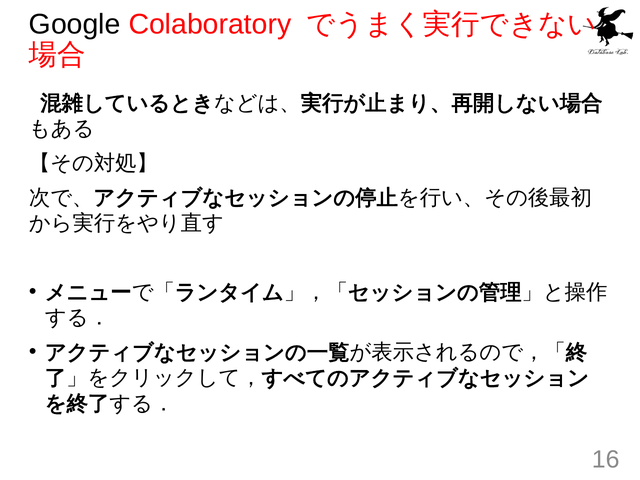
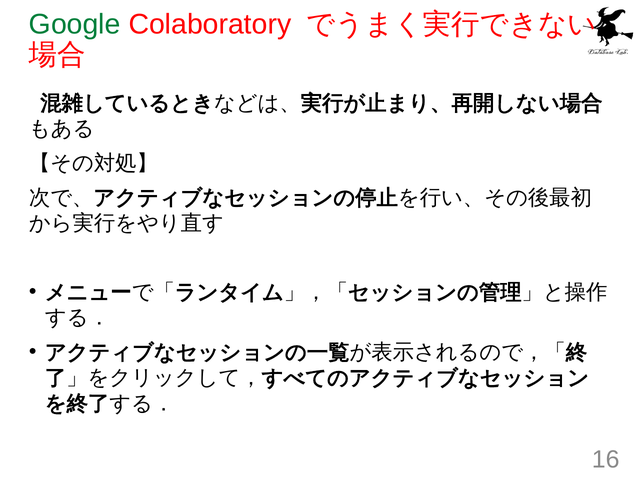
Google colour: black -> green
